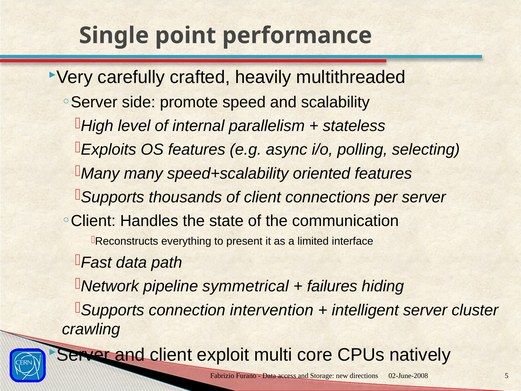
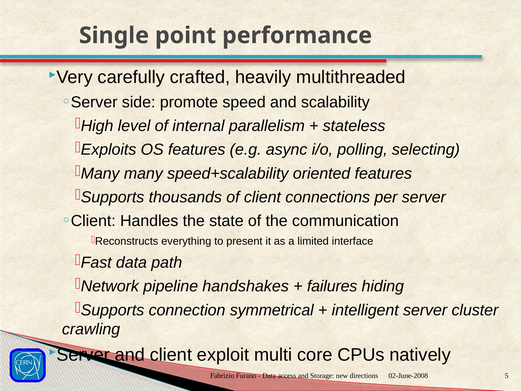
symmetrical: symmetrical -> handshakes
intervention: intervention -> symmetrical
